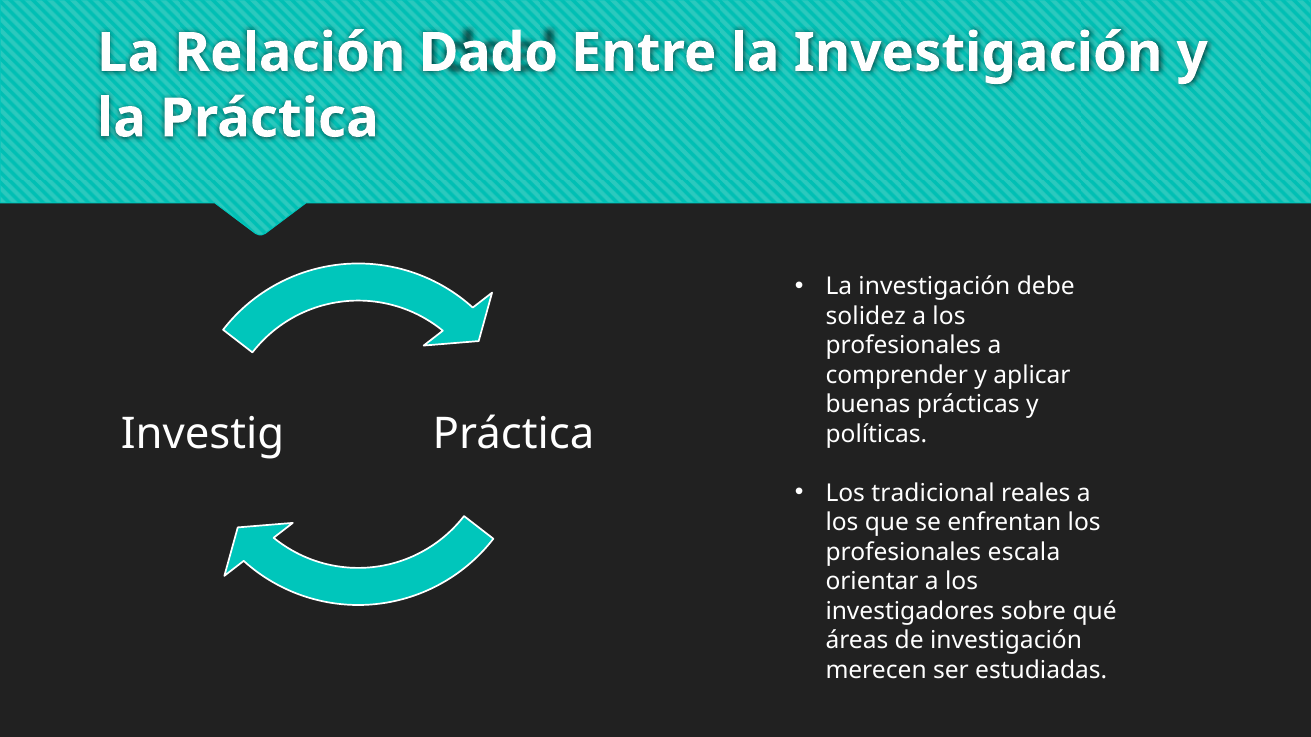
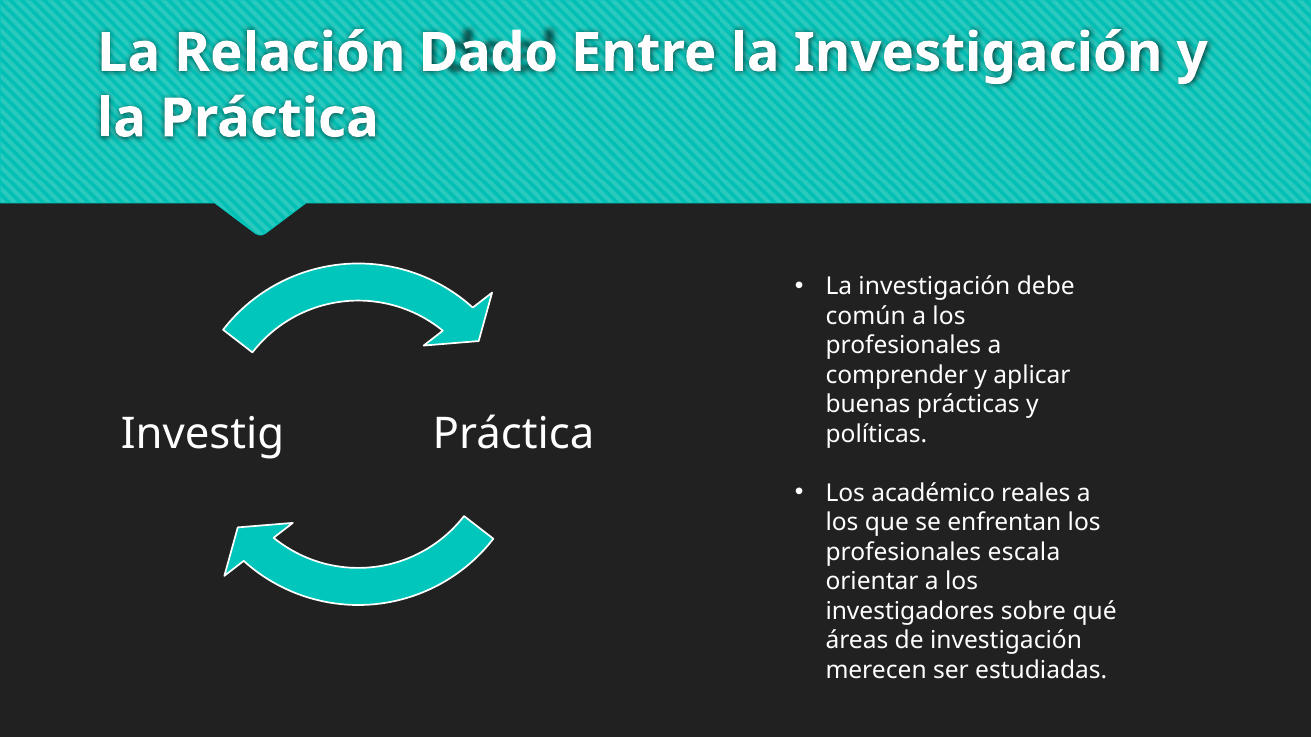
solidez: solidez -> común
tradicional: tradicional -> académico
